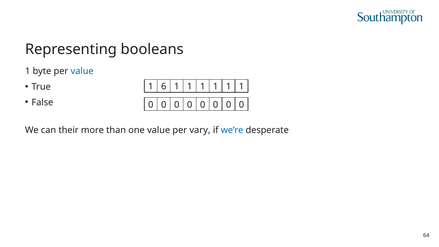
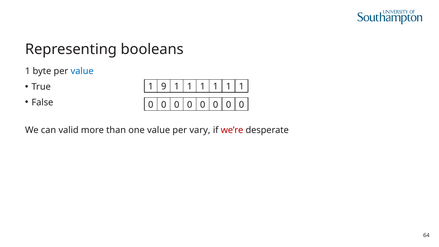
6: 6 -> 9
their: their -> valid
we’re colour: blue -> red
